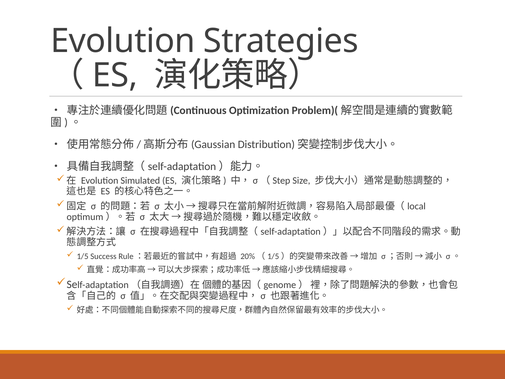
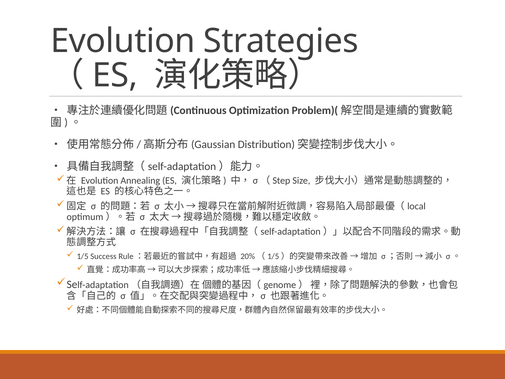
Simulated: Simulated -> Annealing
